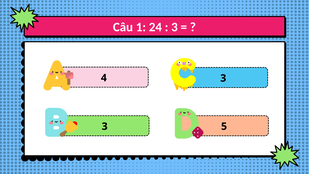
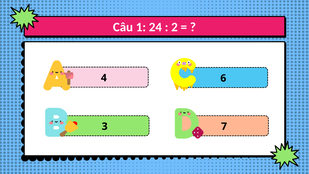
3 at (174, 27): 3 -> 2
4 3: 3 -> 6
5: 5 -> 7
